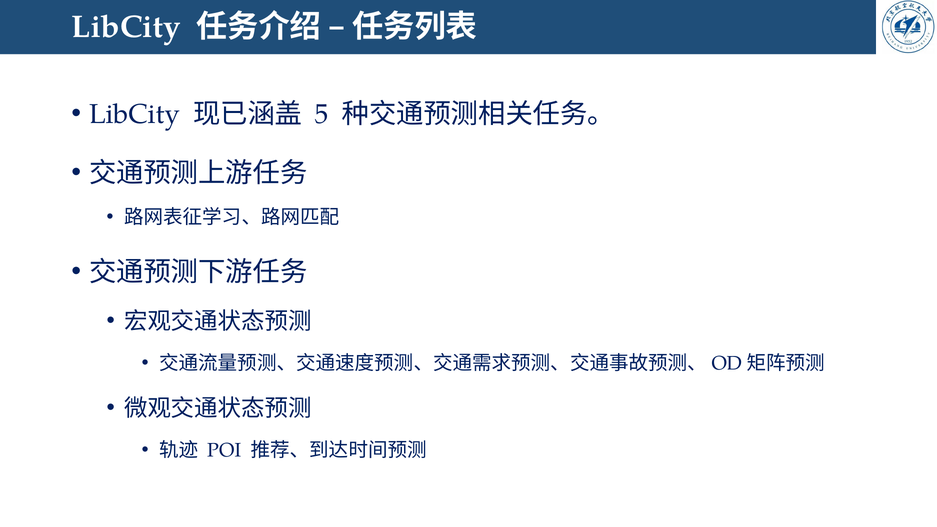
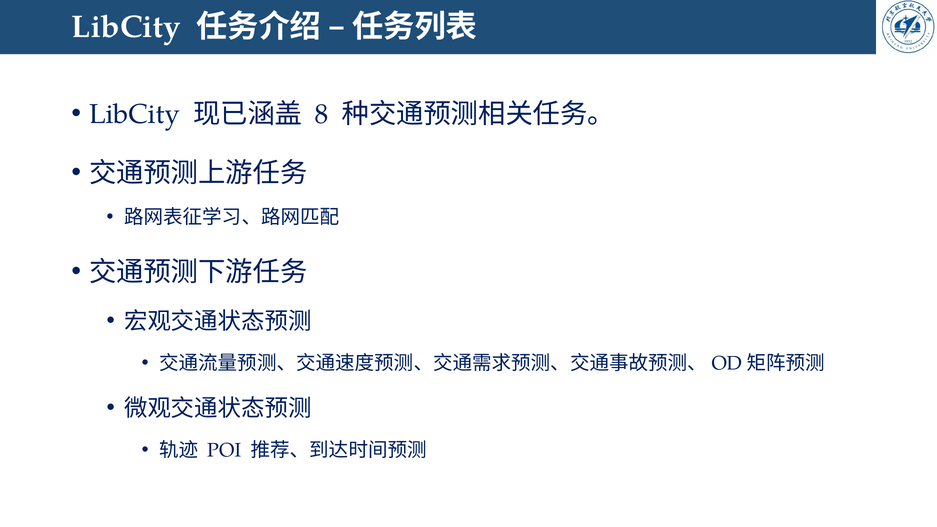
5: 5 -> 8
